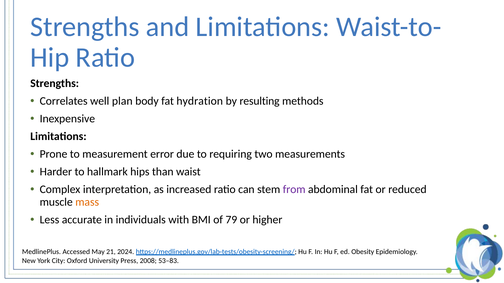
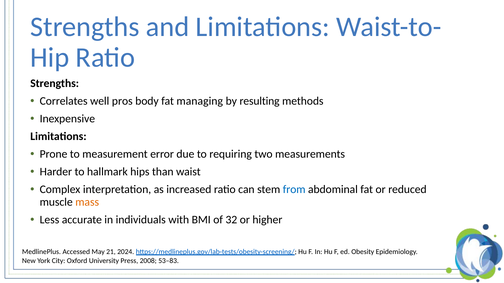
plan: plan -> pros
hydration: hydration -> managing
from colour: purple -> blue
79: 79 -> 32
